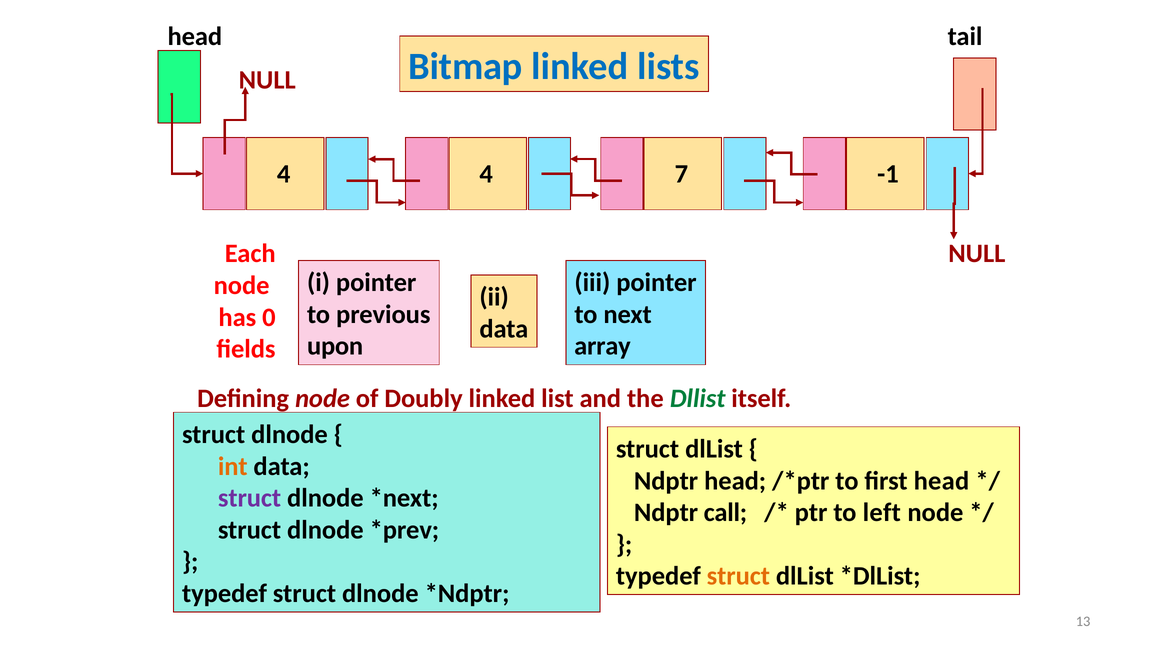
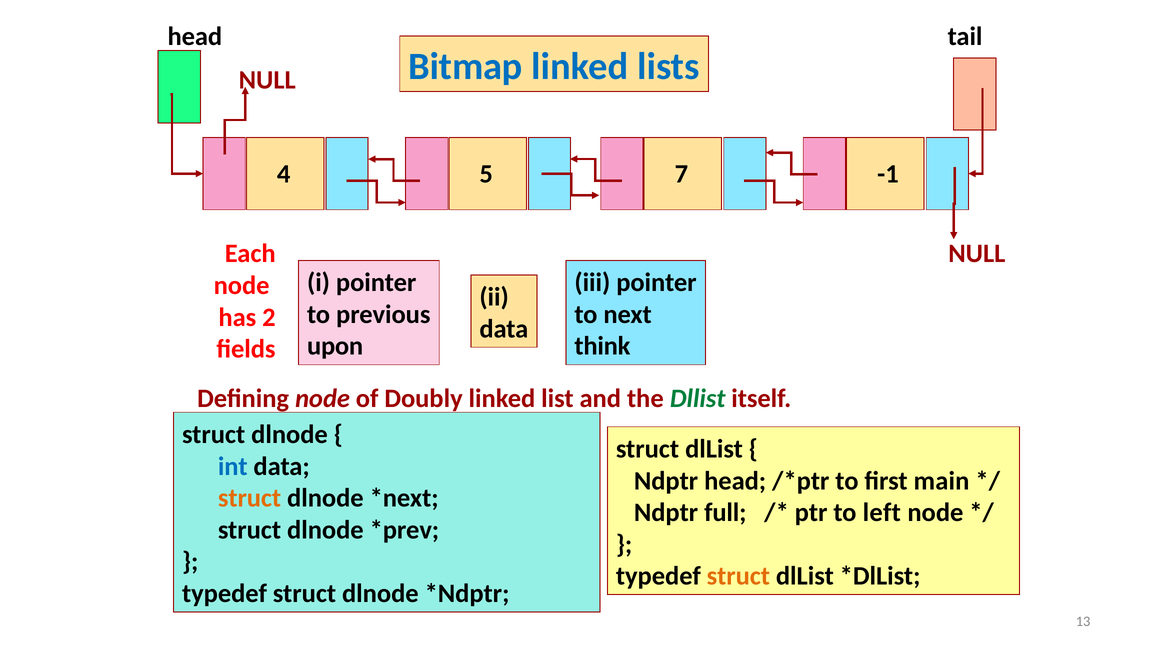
4 4: 4 -> 5
0: 0 -> 2
array: array -> think
int colour: orange -> blue
first head: head -> main
struct at (250, 498) colour: purple -> orange
call: call -> full
